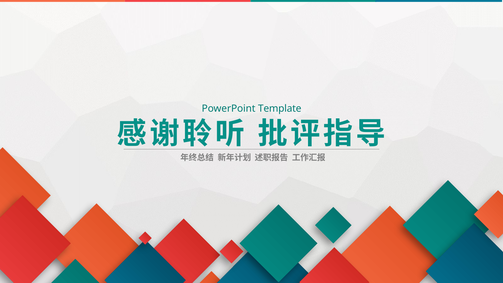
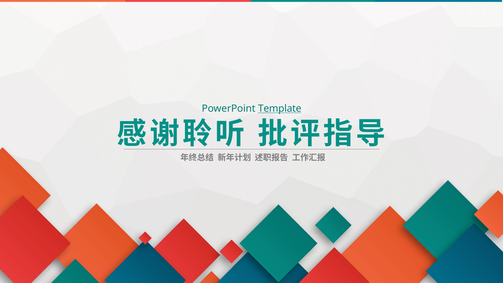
Template underline: none -> present
